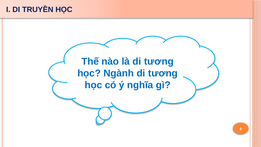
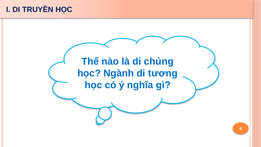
tương at (159, 61): tương -> chủng
